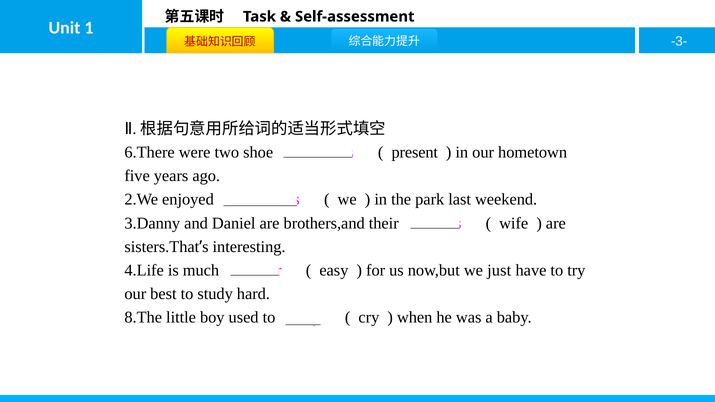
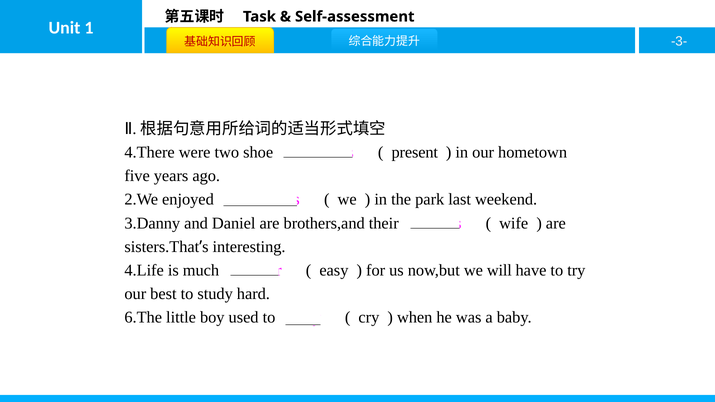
6.There: 6.There -> 4.There
just: just -> will
8.The: 8.The -> 6.The
